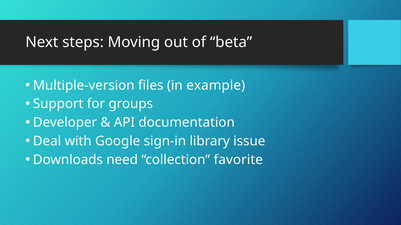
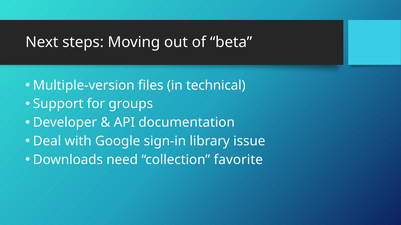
example: example -> technical
